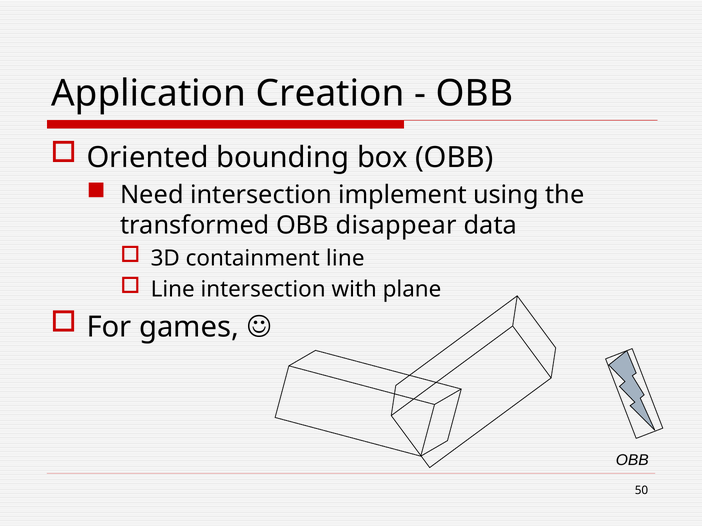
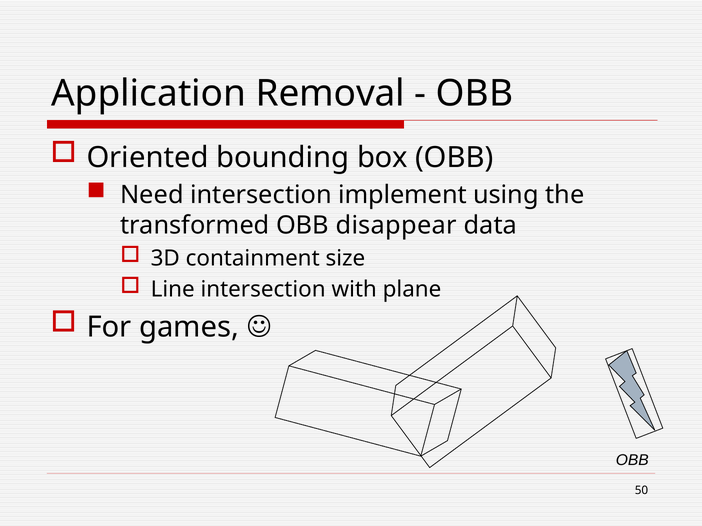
Creation: Creation -> Removal
containment line: line -> size
